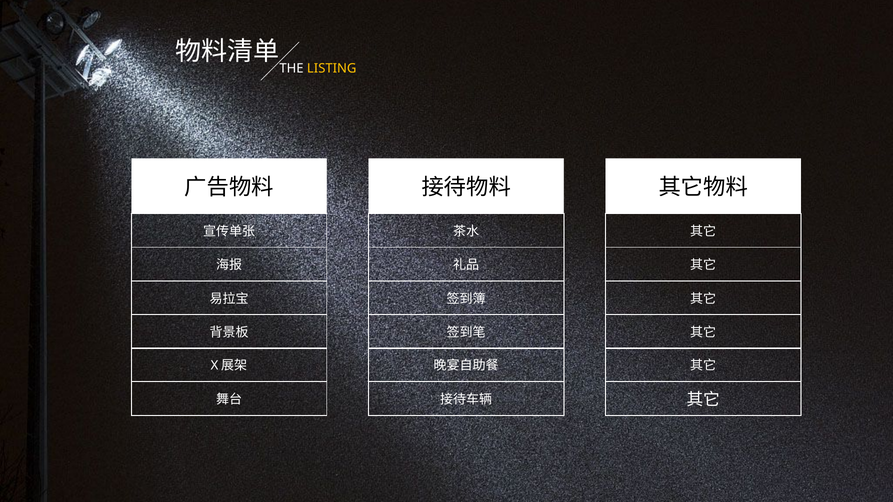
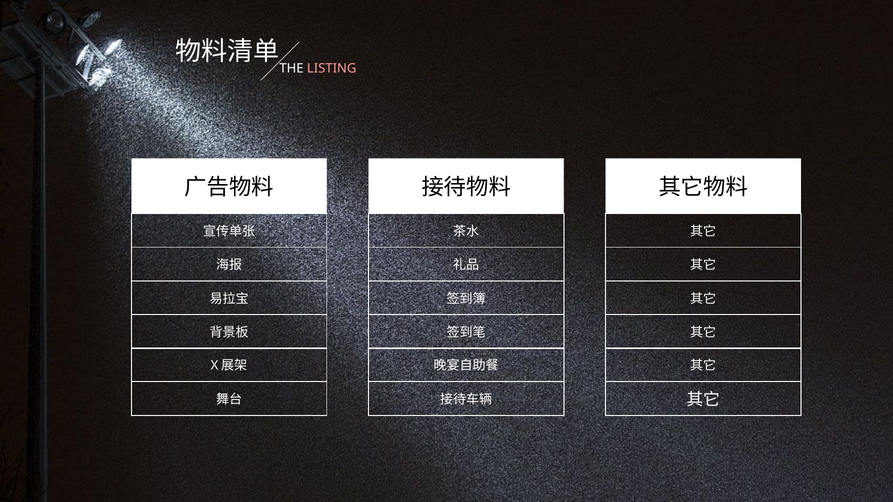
LISTING colour: yellow -> pink
